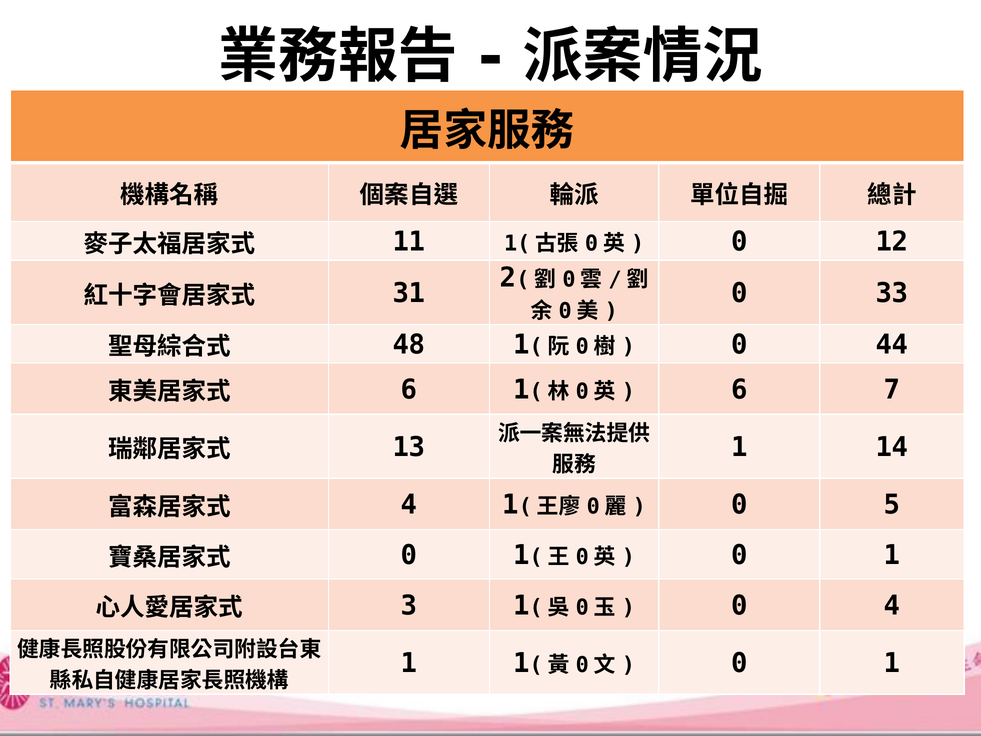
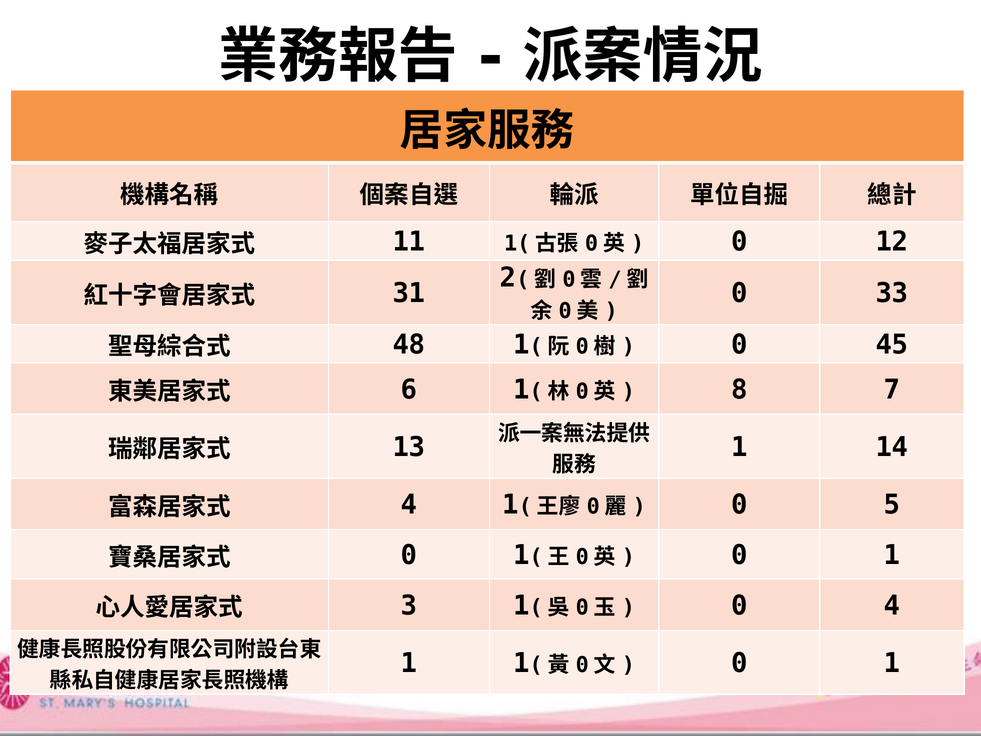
44: 44 -> 45
6 at (739, 390): 6 -> 8
